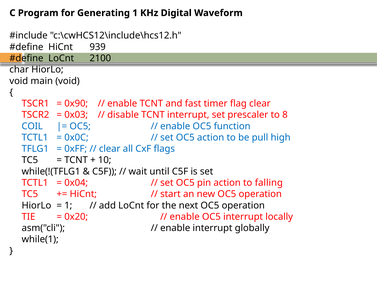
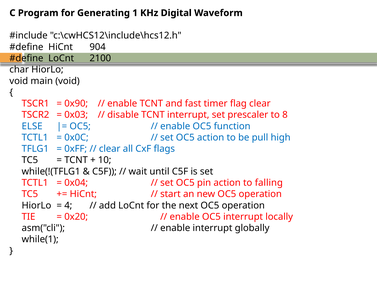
939: 939 -> 904
COIL: COIL -> ELSE
1 at (68, 205): 1 -> 4
